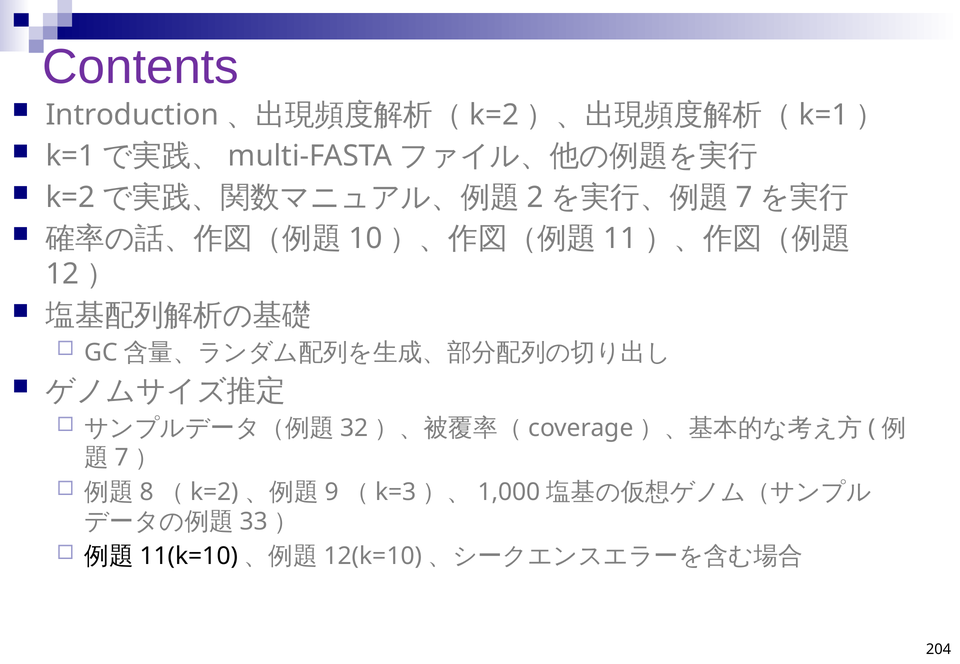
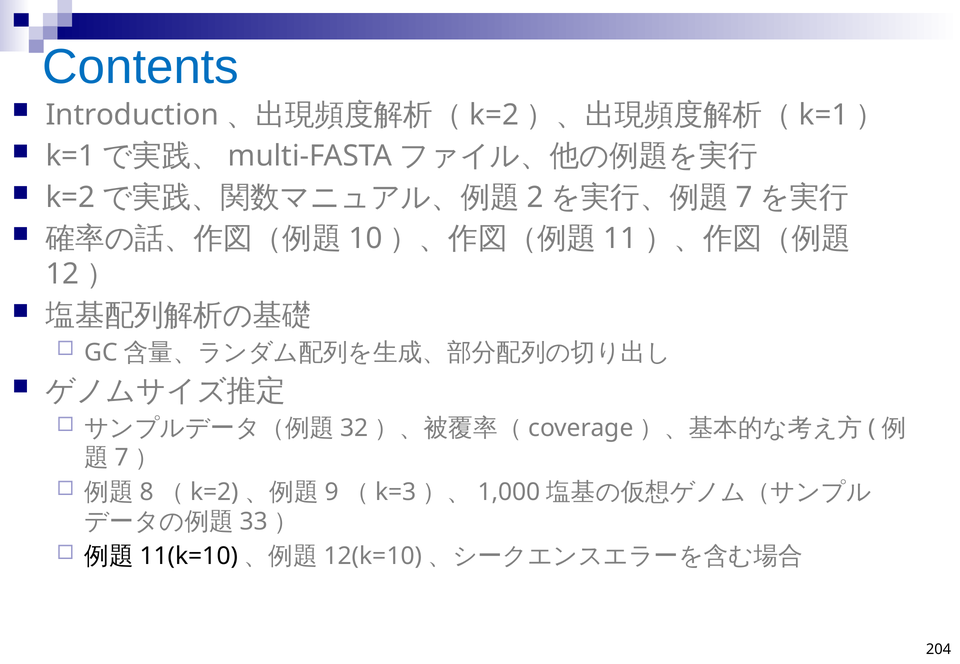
Contents colour: purple -> blue
